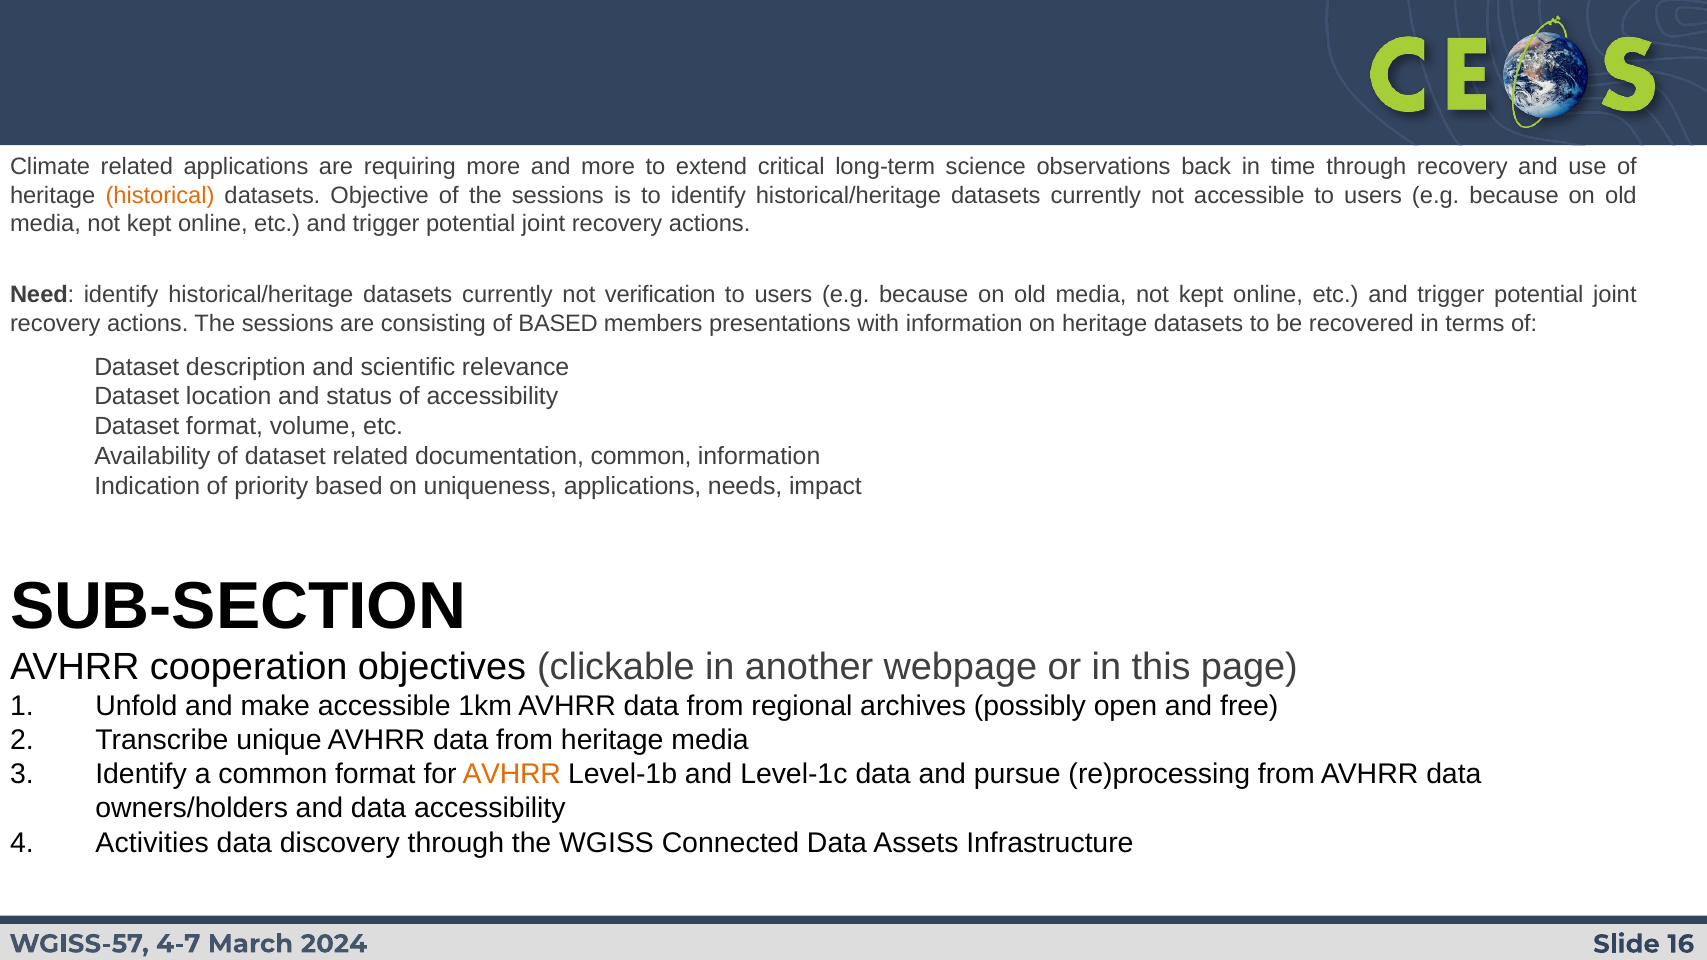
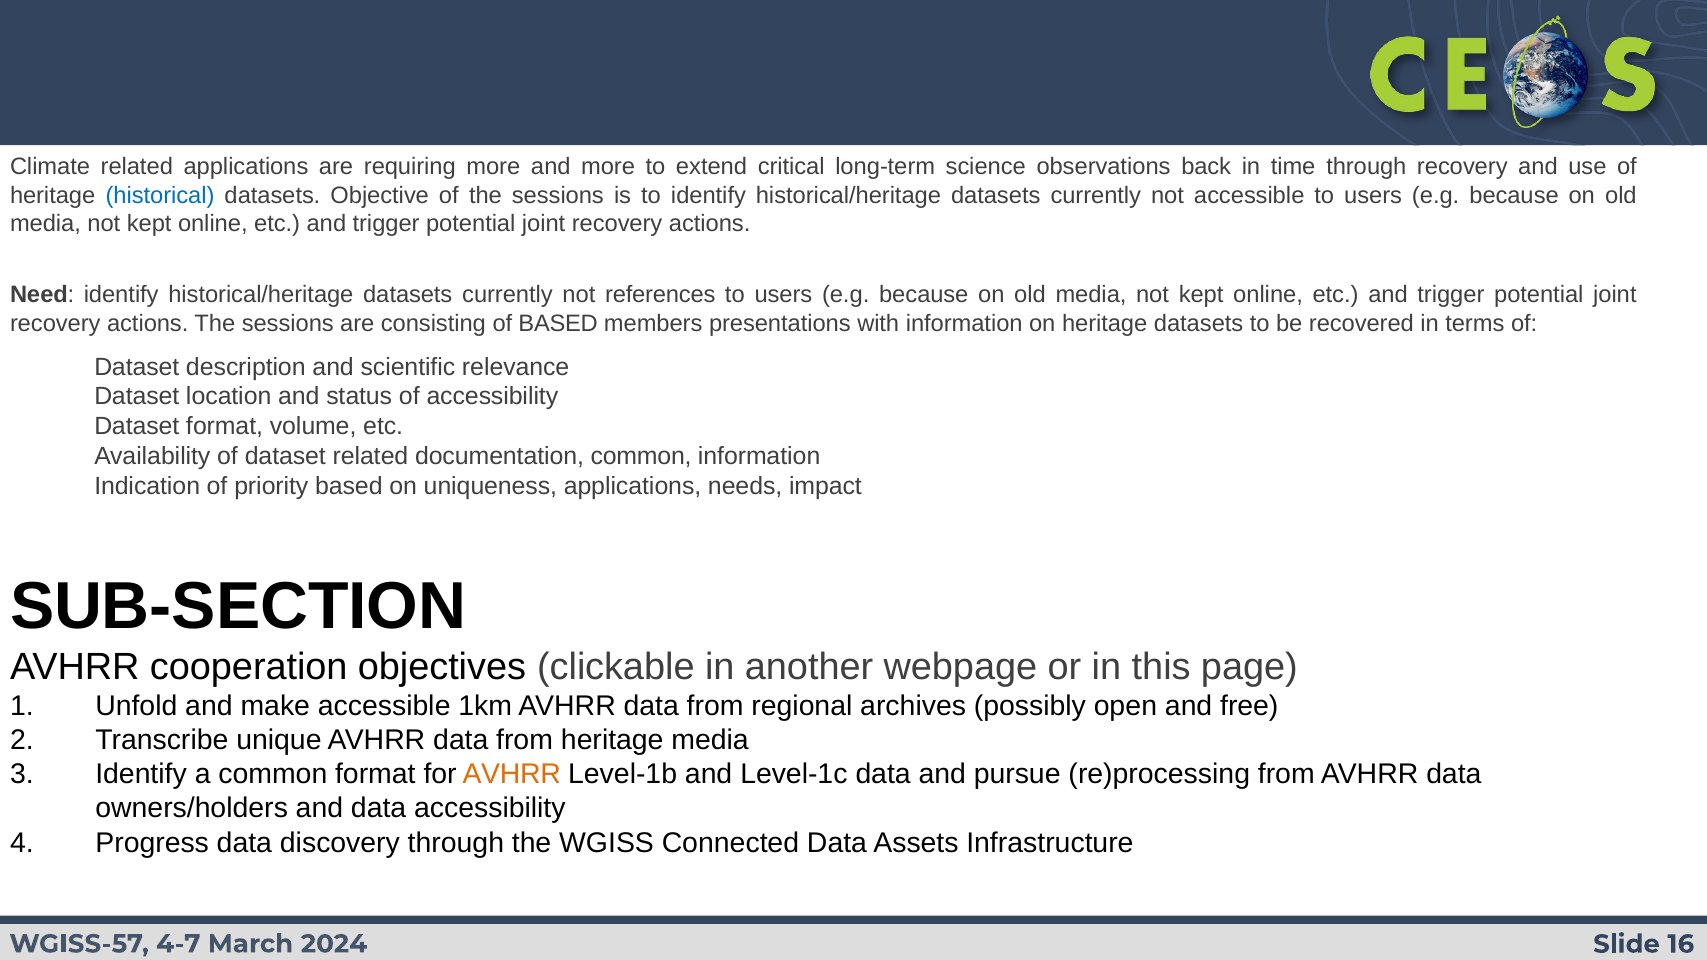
historical colour: orange -> blue
verification: verification -> references
Activities: Activities -> Progress
